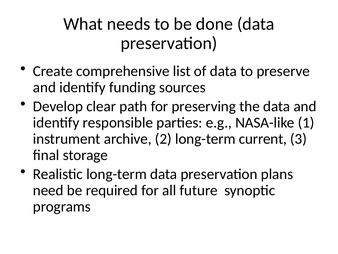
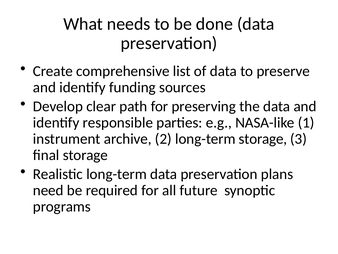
long-term current: current -> storage
